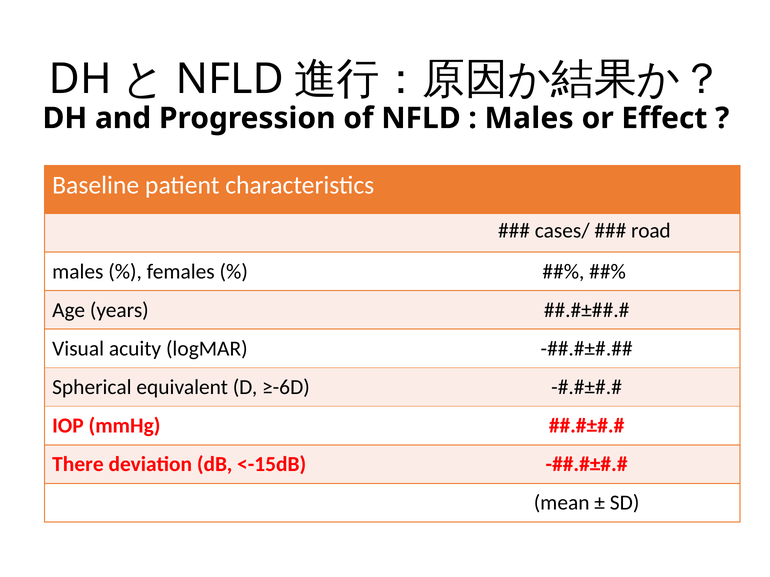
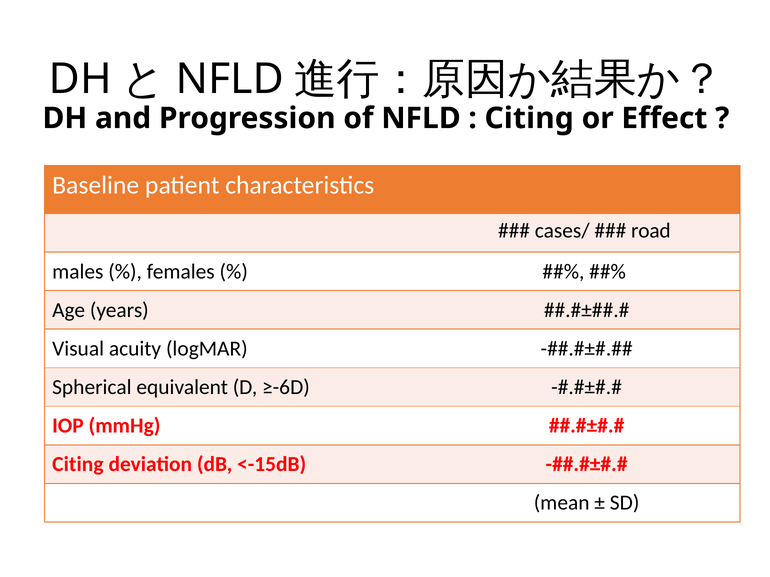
Males at (529, 118): Males -> Citing
There at (78, 465): There -> Citing
